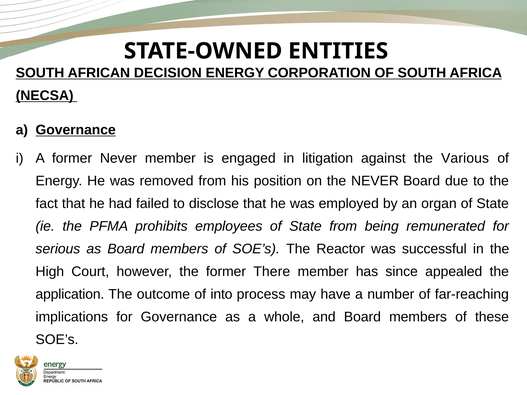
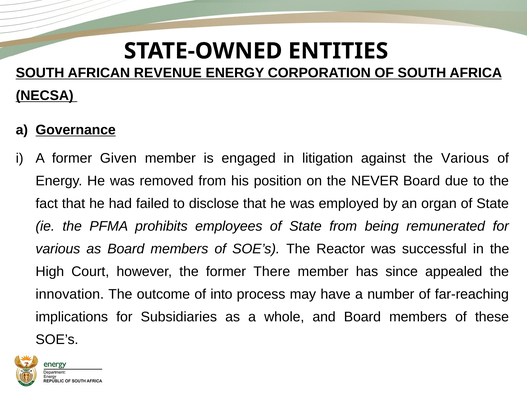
DECISION: DECISION -> REVENUE
former Never: Never -> Given
serious at (58, 249): serious -> various
application: application -> innovation
for Governance: Governance -> Subsidiaries
